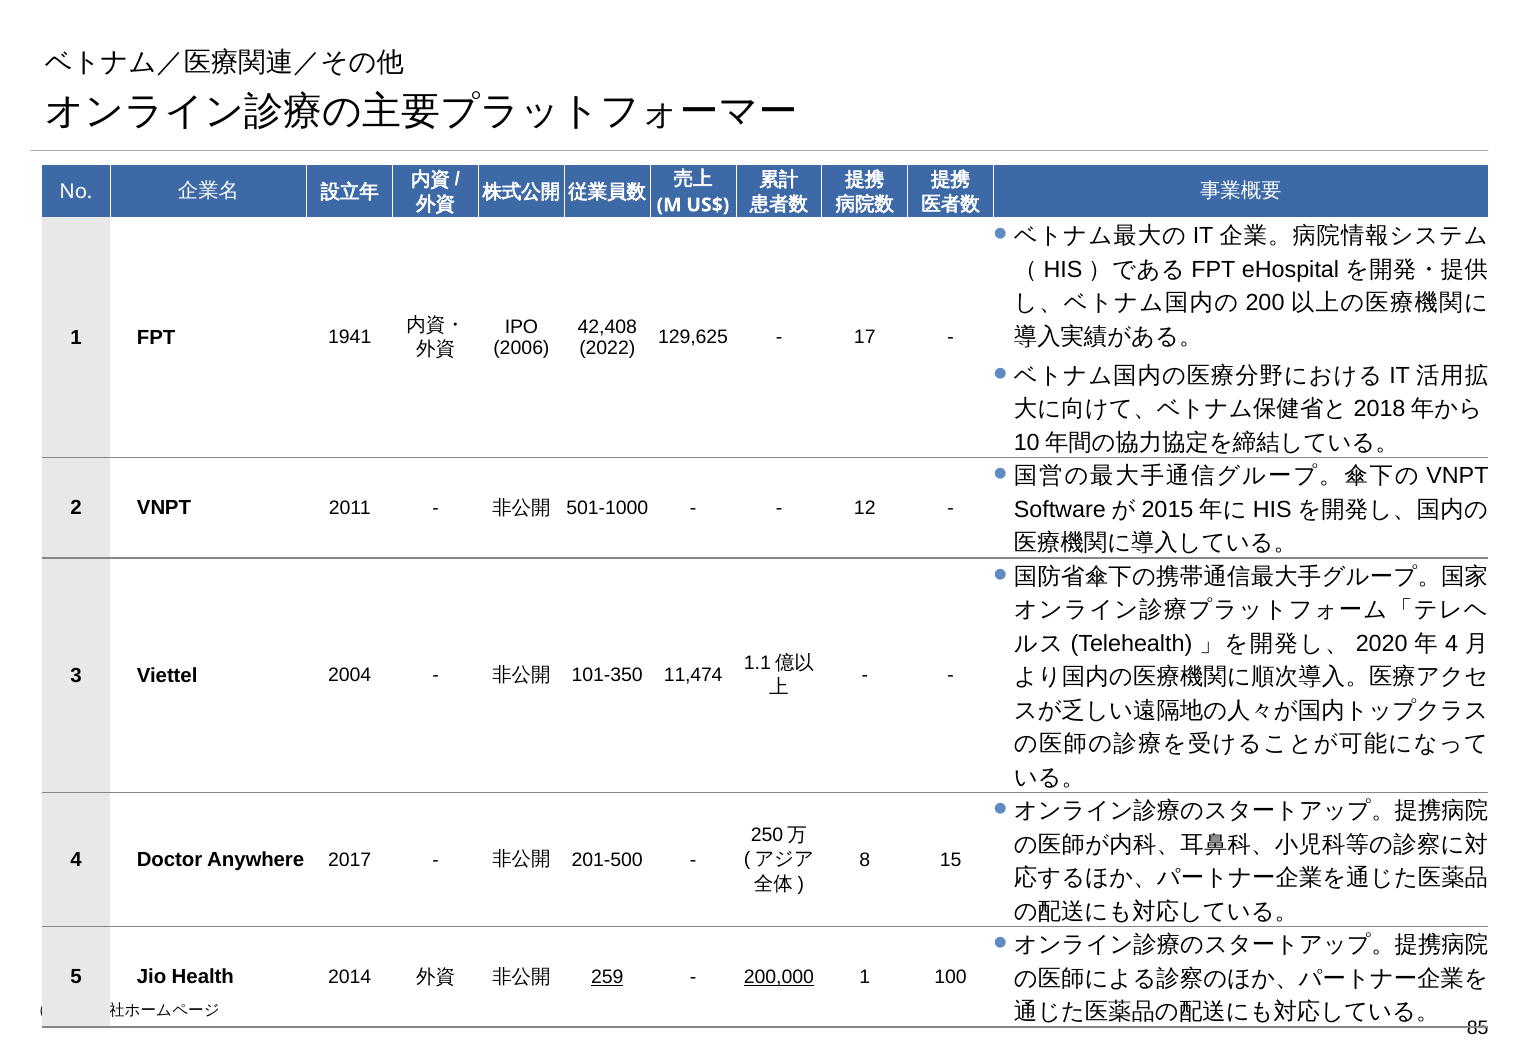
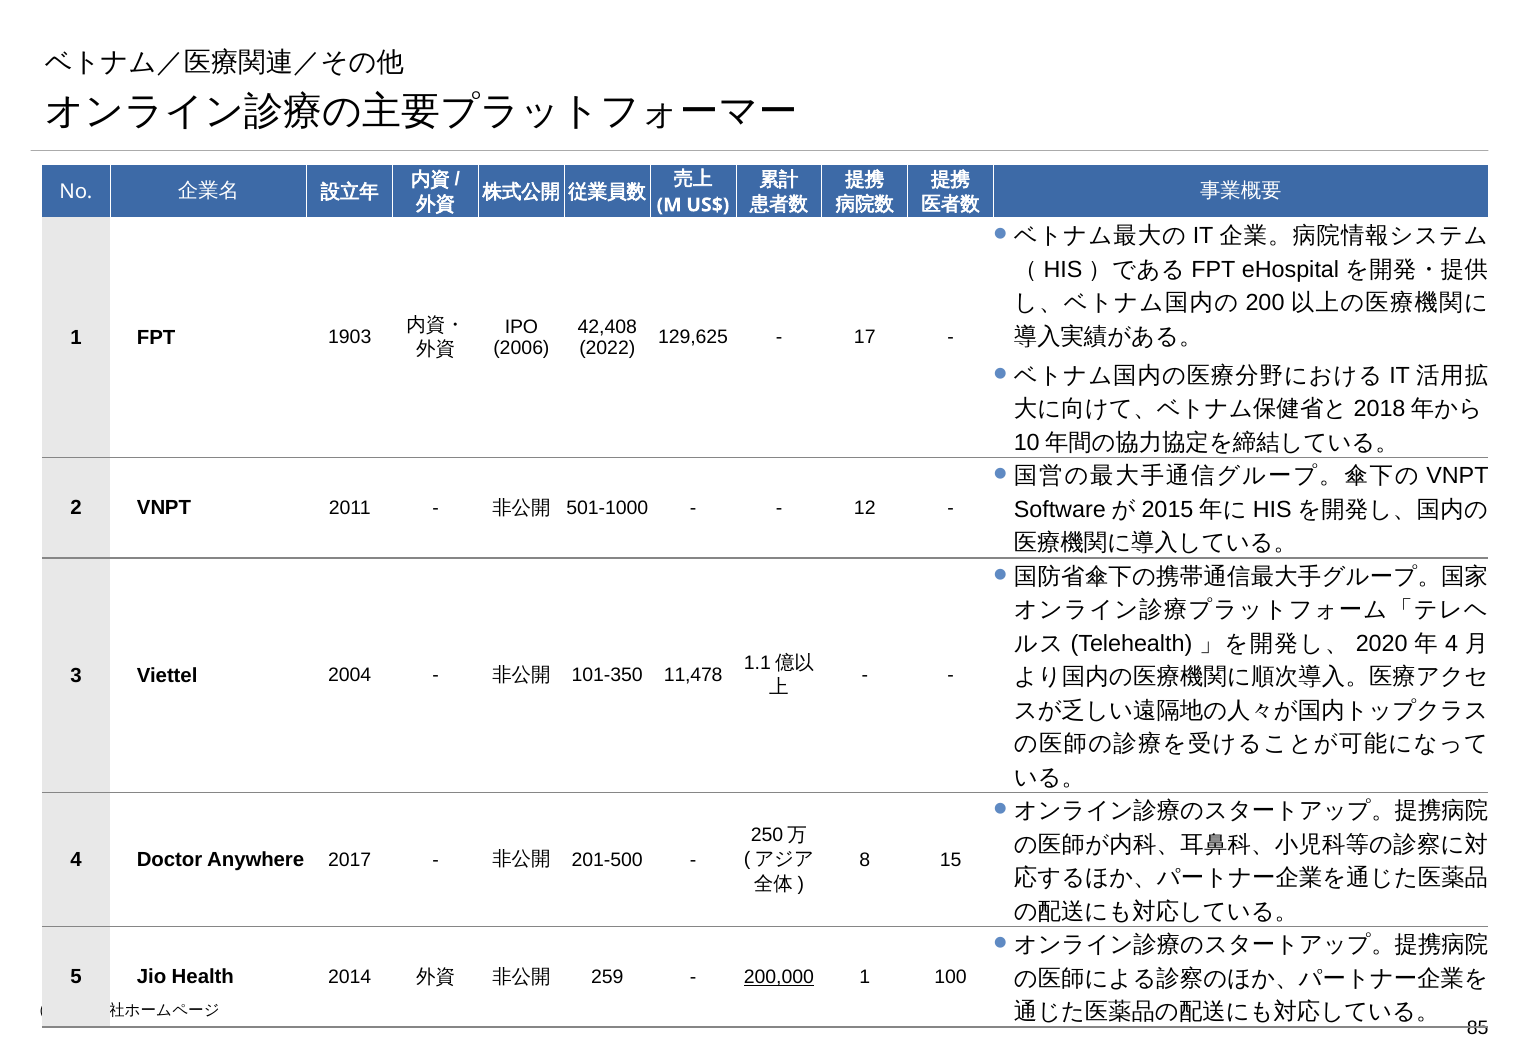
1941: 1941 -> 1903
11,474: 11,474 -> 11,478
259 underline: present -> none
